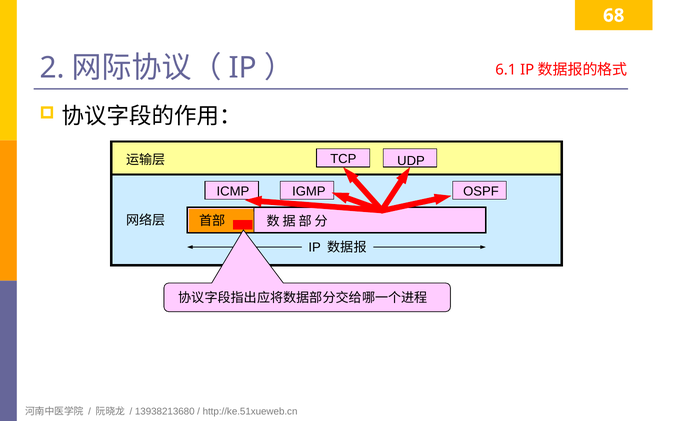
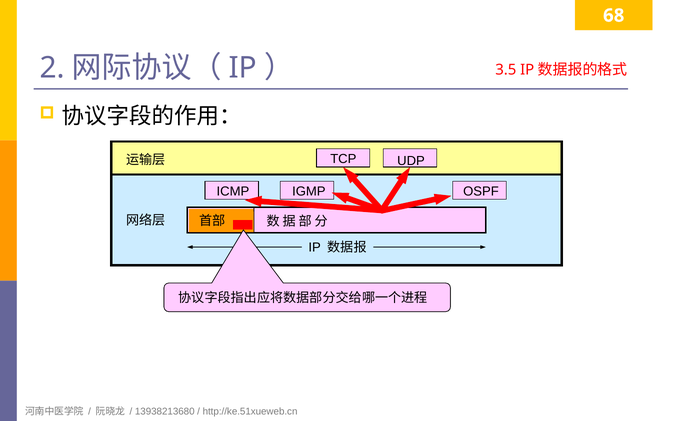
6.1: 6.1 -> 3.5
